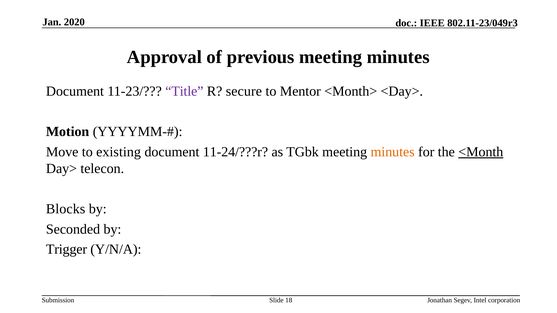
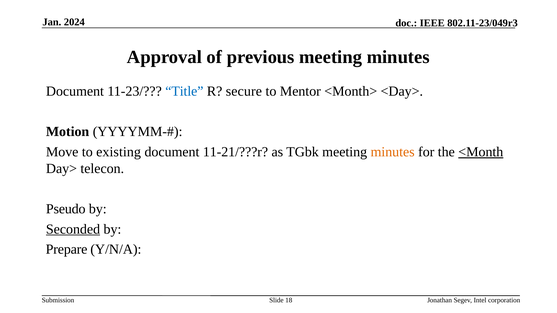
2020: 2020 -> 2024
Title colour: purple -> blue
11-24/???r: 11-24/???r -> 11-21/???r
Blocks: Blocks -> Pseudo
Seconded underline: none -> present
Trigger: Trigger -> Prepare
